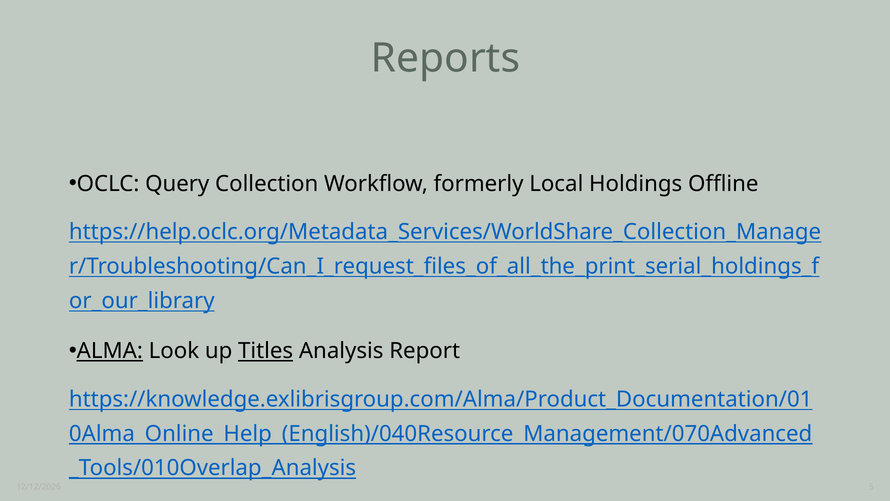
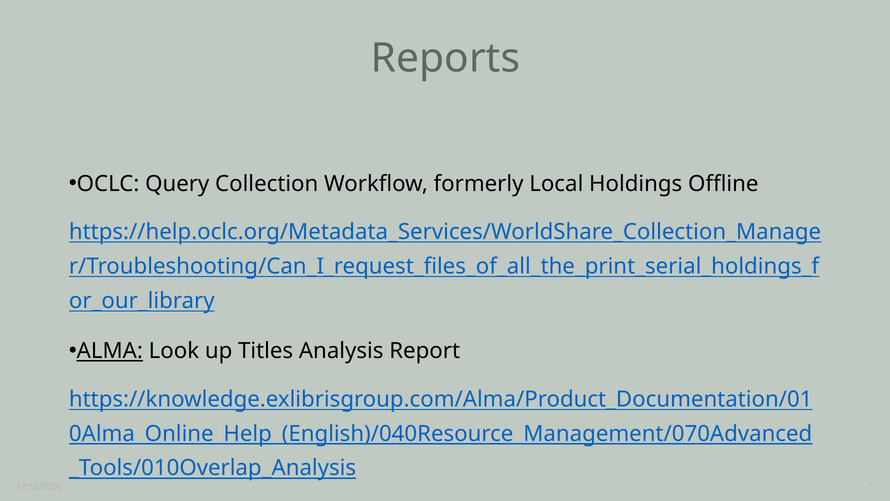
Titles underline: present -> none
